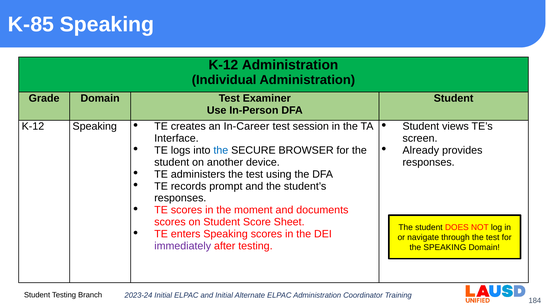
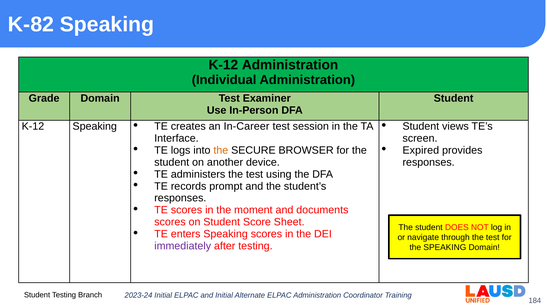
K-85: K-85 -> K-82
the at (221, 150) colour: blue -> orange
Already: Already -> Expired
